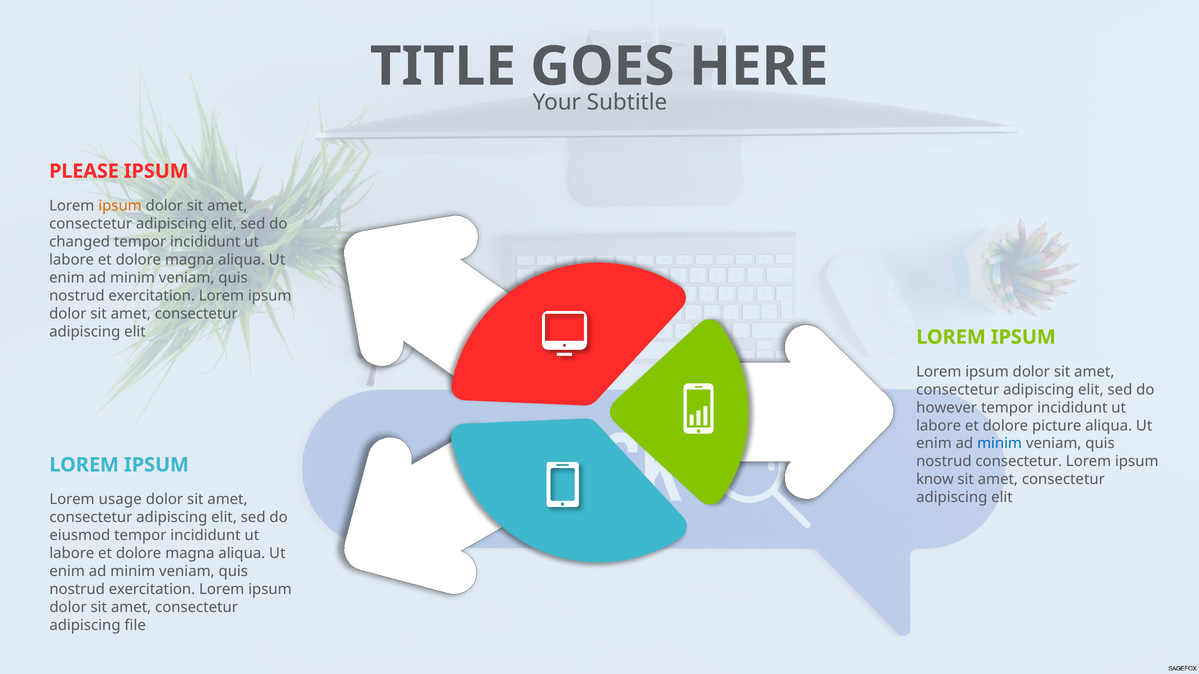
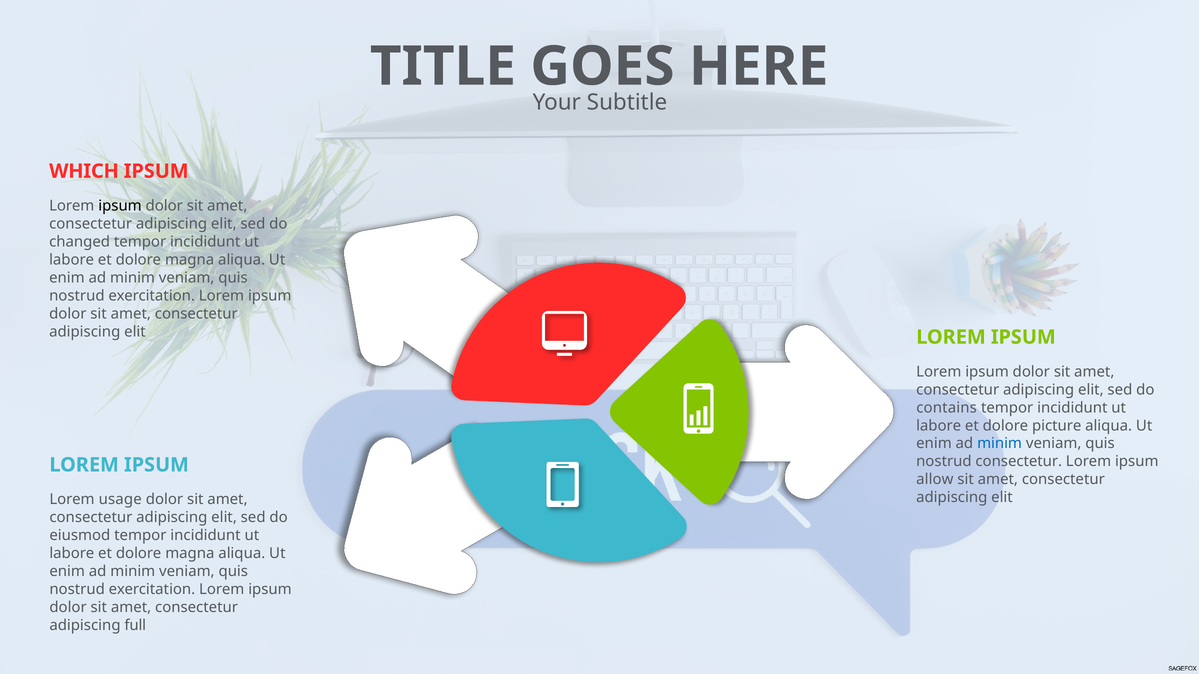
PLEASE: PLEASE -> WHICH
ipsum at (120, 206) colour: orange -> black
however: however -> contains
know: know -> allow
file: file -> full
